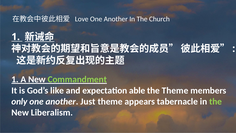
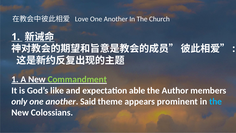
the Theme: Theme -> Author
Just: Just -> Said
tabernacle: tabernacle -> prominent
the at (216, 101) colour: light green -> light blue
Liberalism: Liberalism -> Colossians
